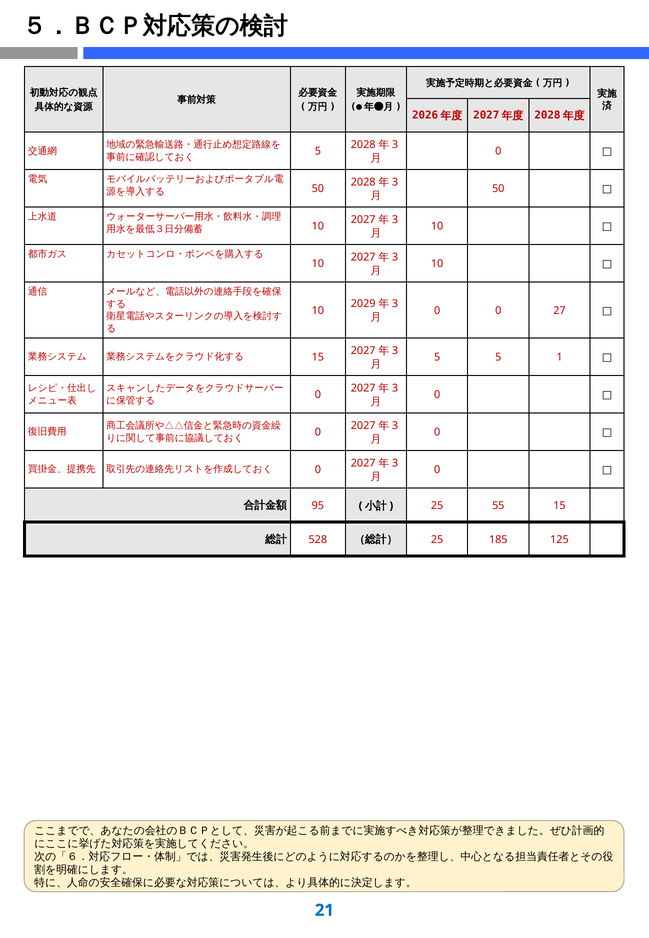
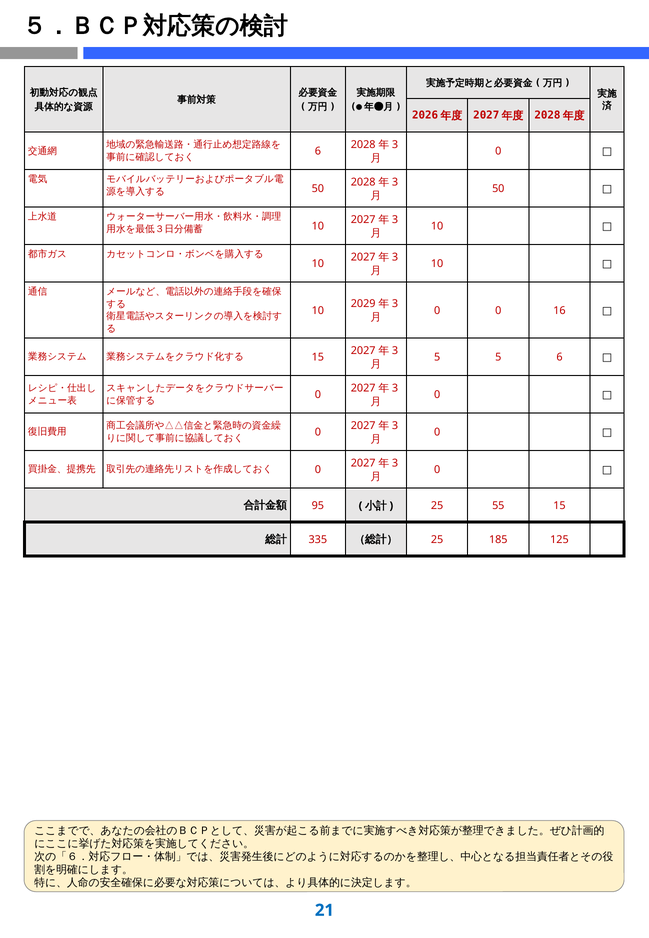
5 at (318, 151): 5 -> 6
27: 27 -> 16
5 1: 1 -> 6
528: 528 -> 335
